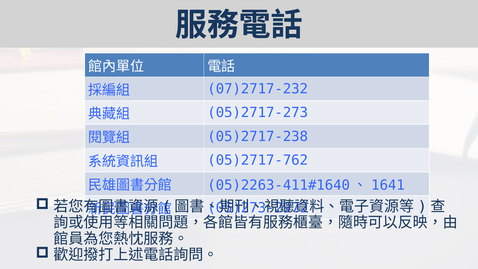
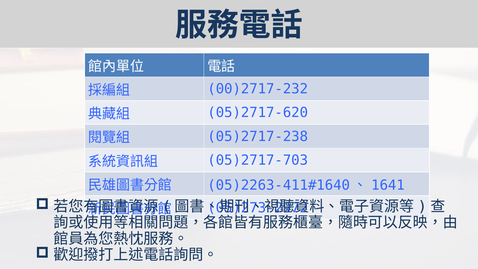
07)2717-232: 07)2717-232 -> 00)2717-232
05)2717-273: 05)2717-273 -> 05)2717-620
05)2717-762: 05)2717-762 -> 05)2717-703
